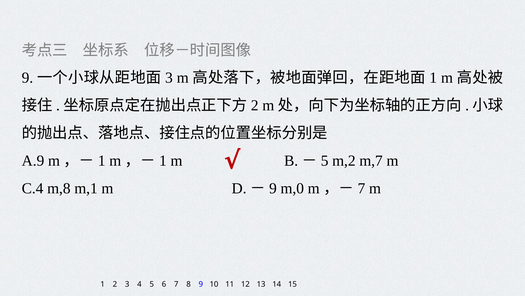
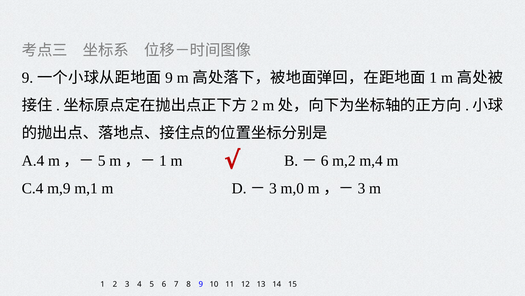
3 at (169, 78): 3 -> 9
A.9: A.9 -> A.4
1 at (102, 160): 1 -> 5
5 at (325, 160): 5 -> 6
m,7: m,7 -> m,4
m,8: m,8 -> m,9
9 at (273, 188): 9 -> 3
7 at (361, 188): 7 -> 3
